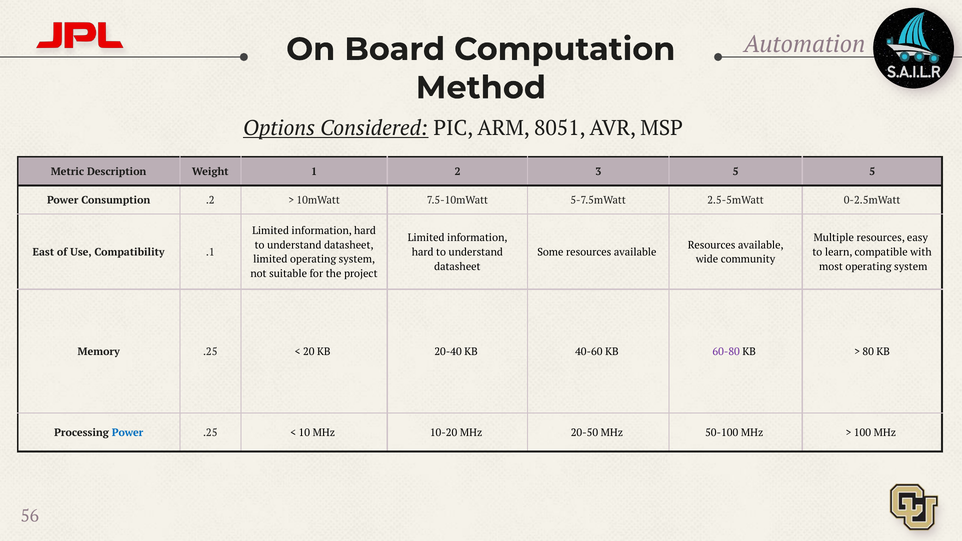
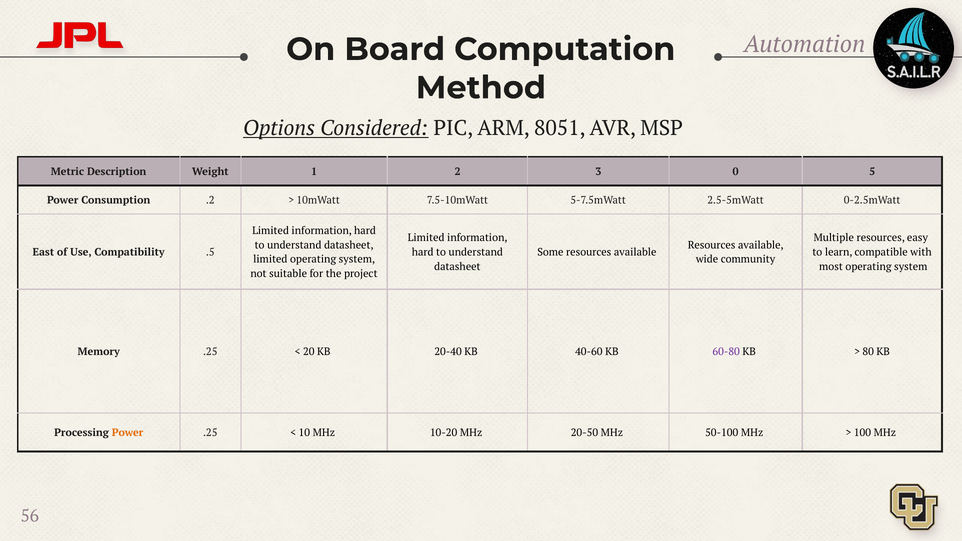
3 5: 5 -> 0
.1: .1 -> .5
Power at (128, 433) colour: blue -> orange
